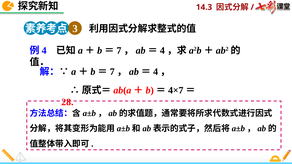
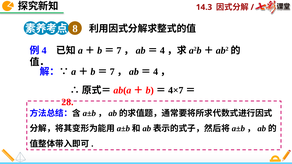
3: 3 -> 8
